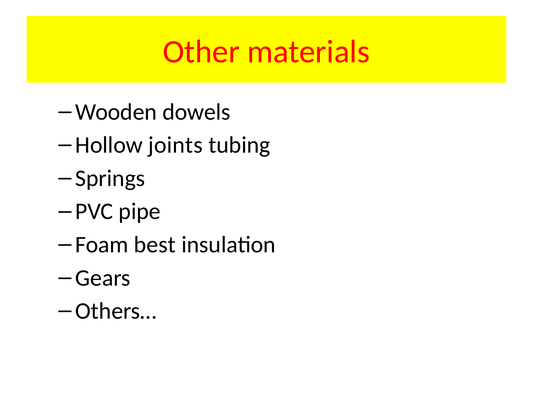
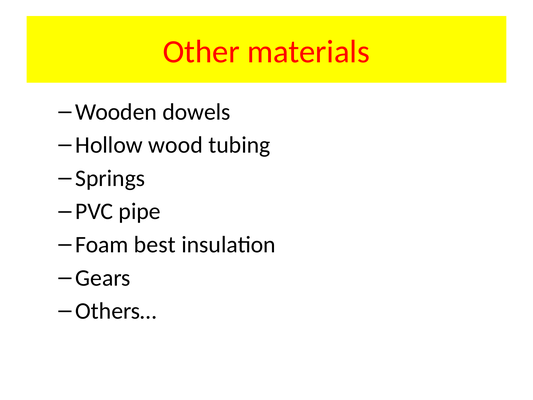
joints: joints -> wood
